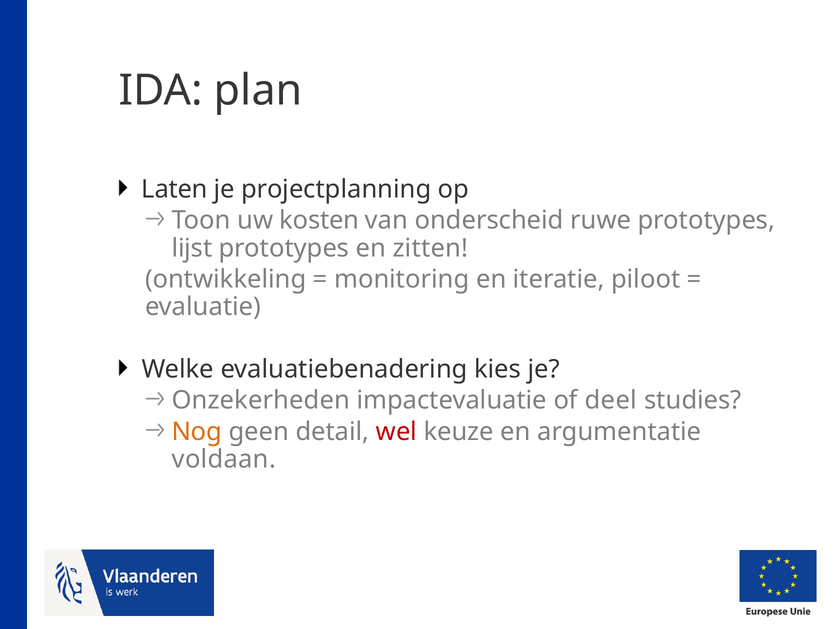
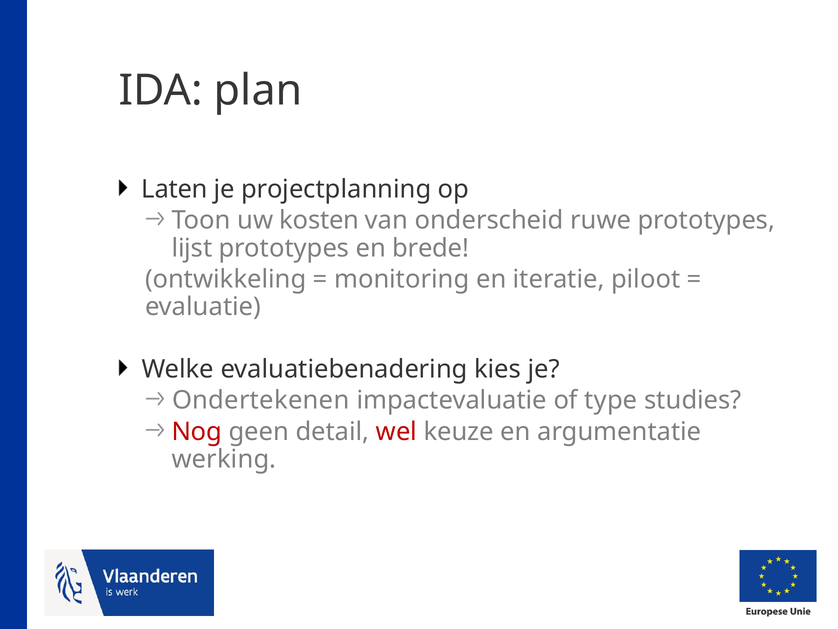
zitten: zitten -> brede
Onzekerheden: Onzekerheden -> Ondertekenen
deel: deel -> type
Nog colour: orange -> red
voldaan: voldaan -> werking
